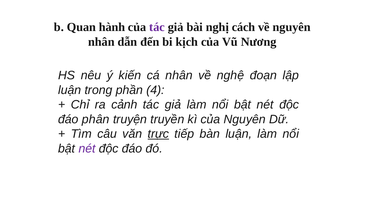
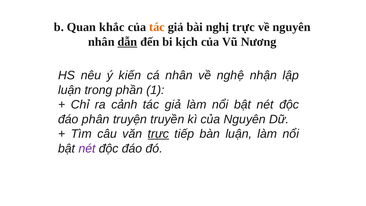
hành: hành -> khắc
tác at (157, 27) colour: purple -> orange
nghị cách: cách -> trực
dẫn underline: none -> present
đoạn: đoạn -> nhận
4: 4 -> 1
